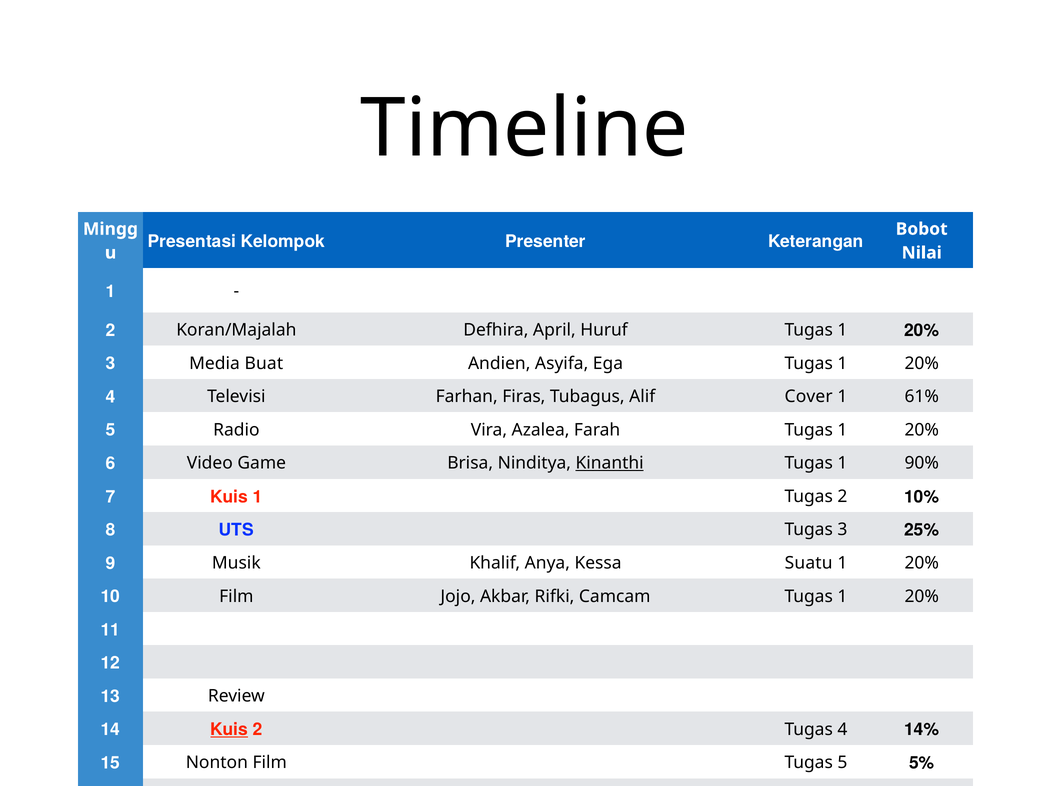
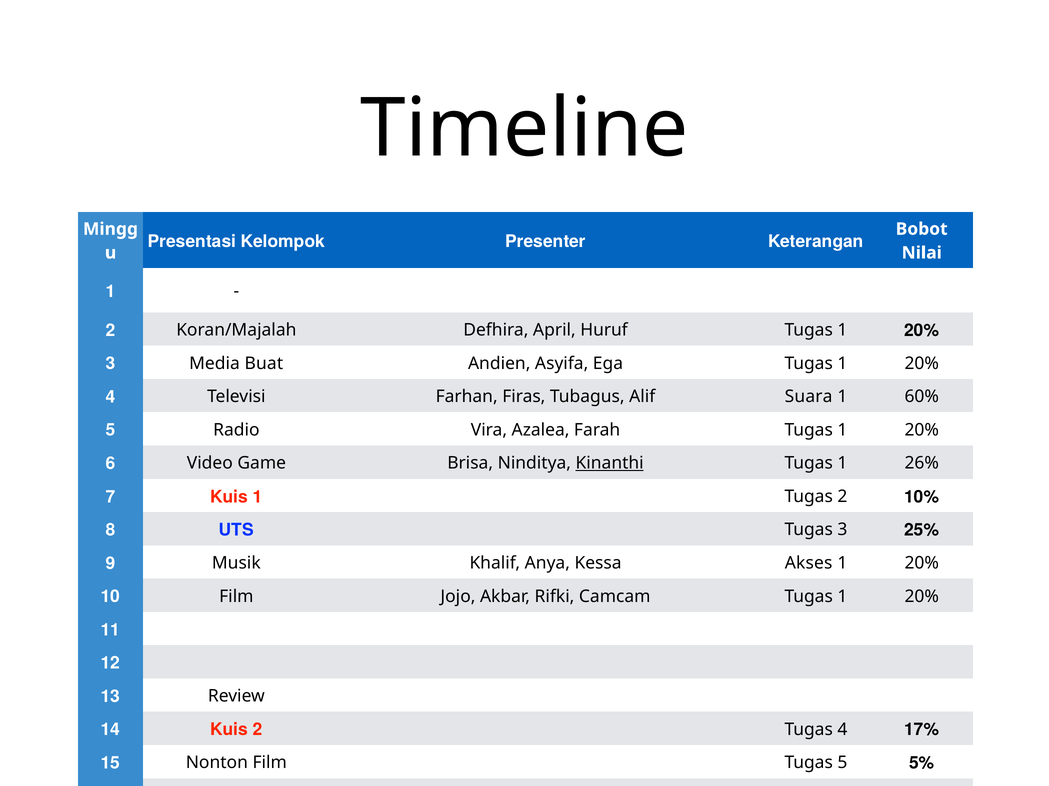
Cover: Cover -> Suara
61%: 61% -> 60%
90%: 90% -> 26%
Suatu: Suatu -> Akses
Kuis at (229, 730) underline: present -> none
14%: 14% -> 17%
